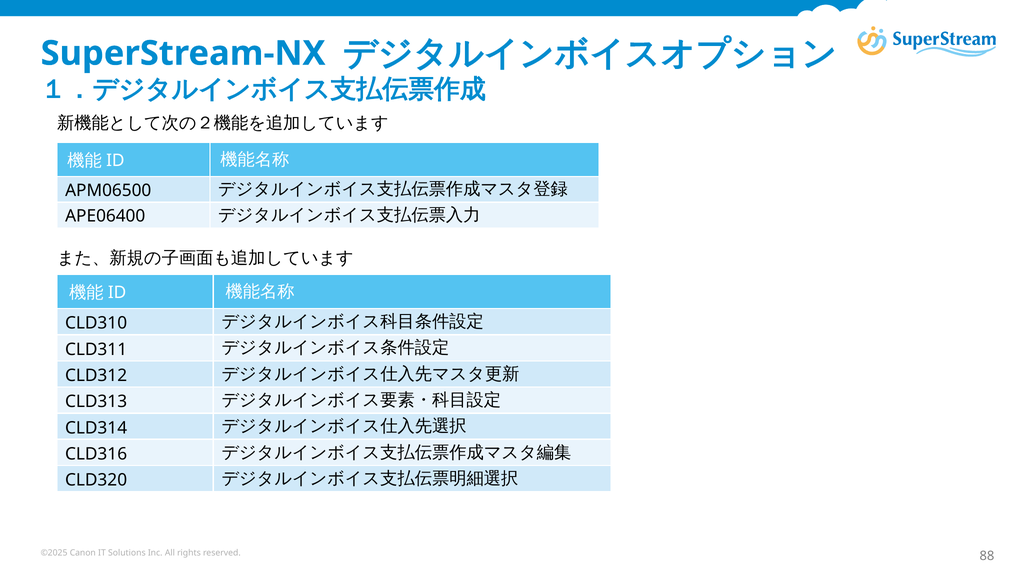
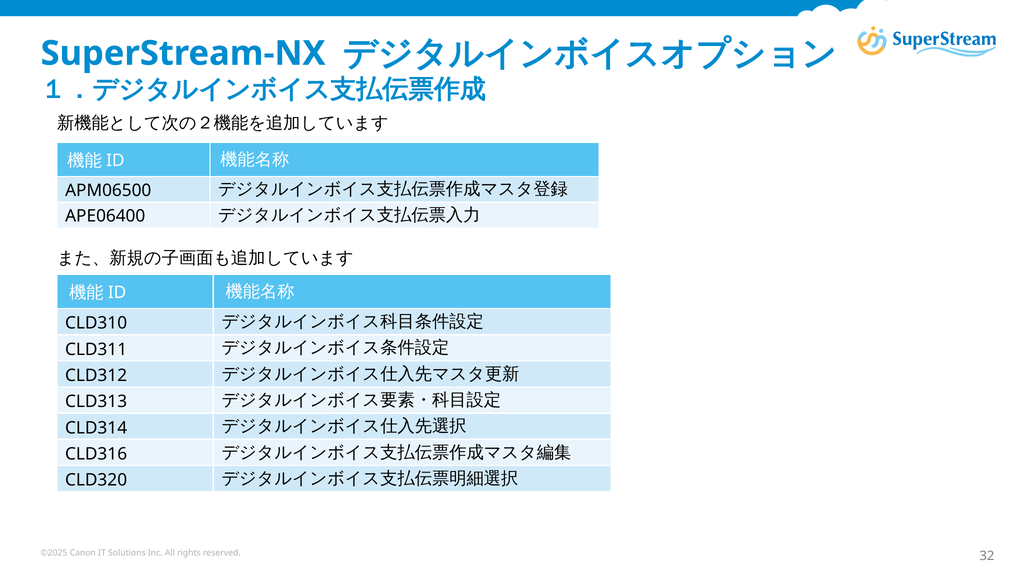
88: 88 -> 32
